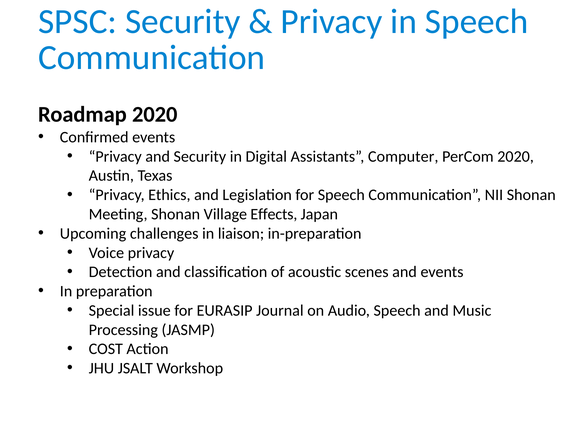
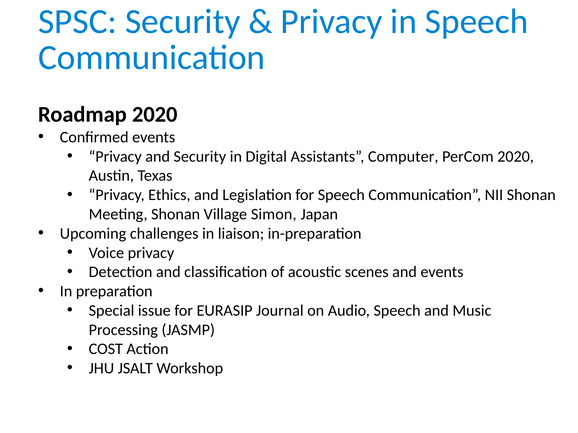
Effects: Effects -> Simon
